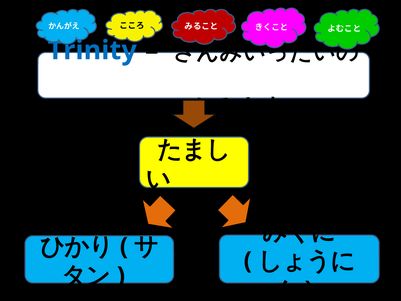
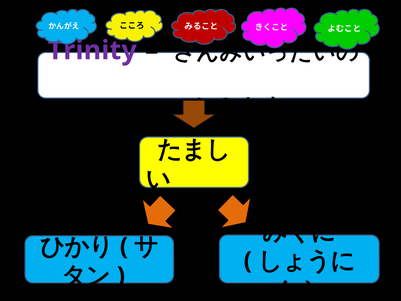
Trinity colour: blue -> purple
